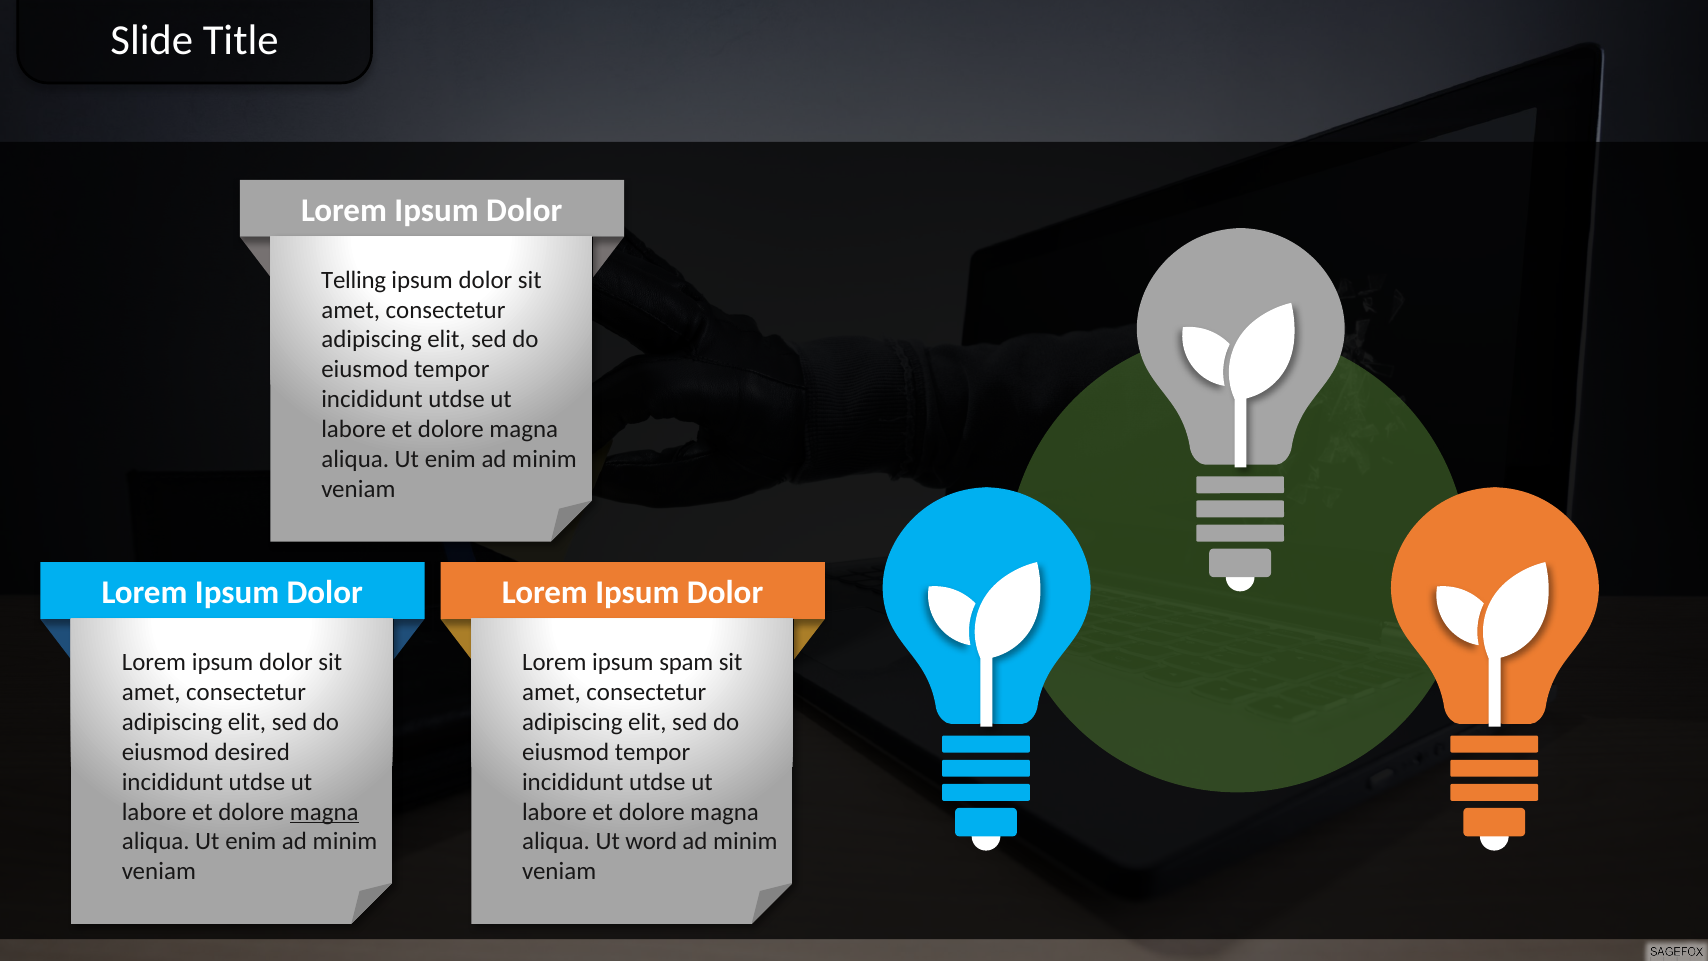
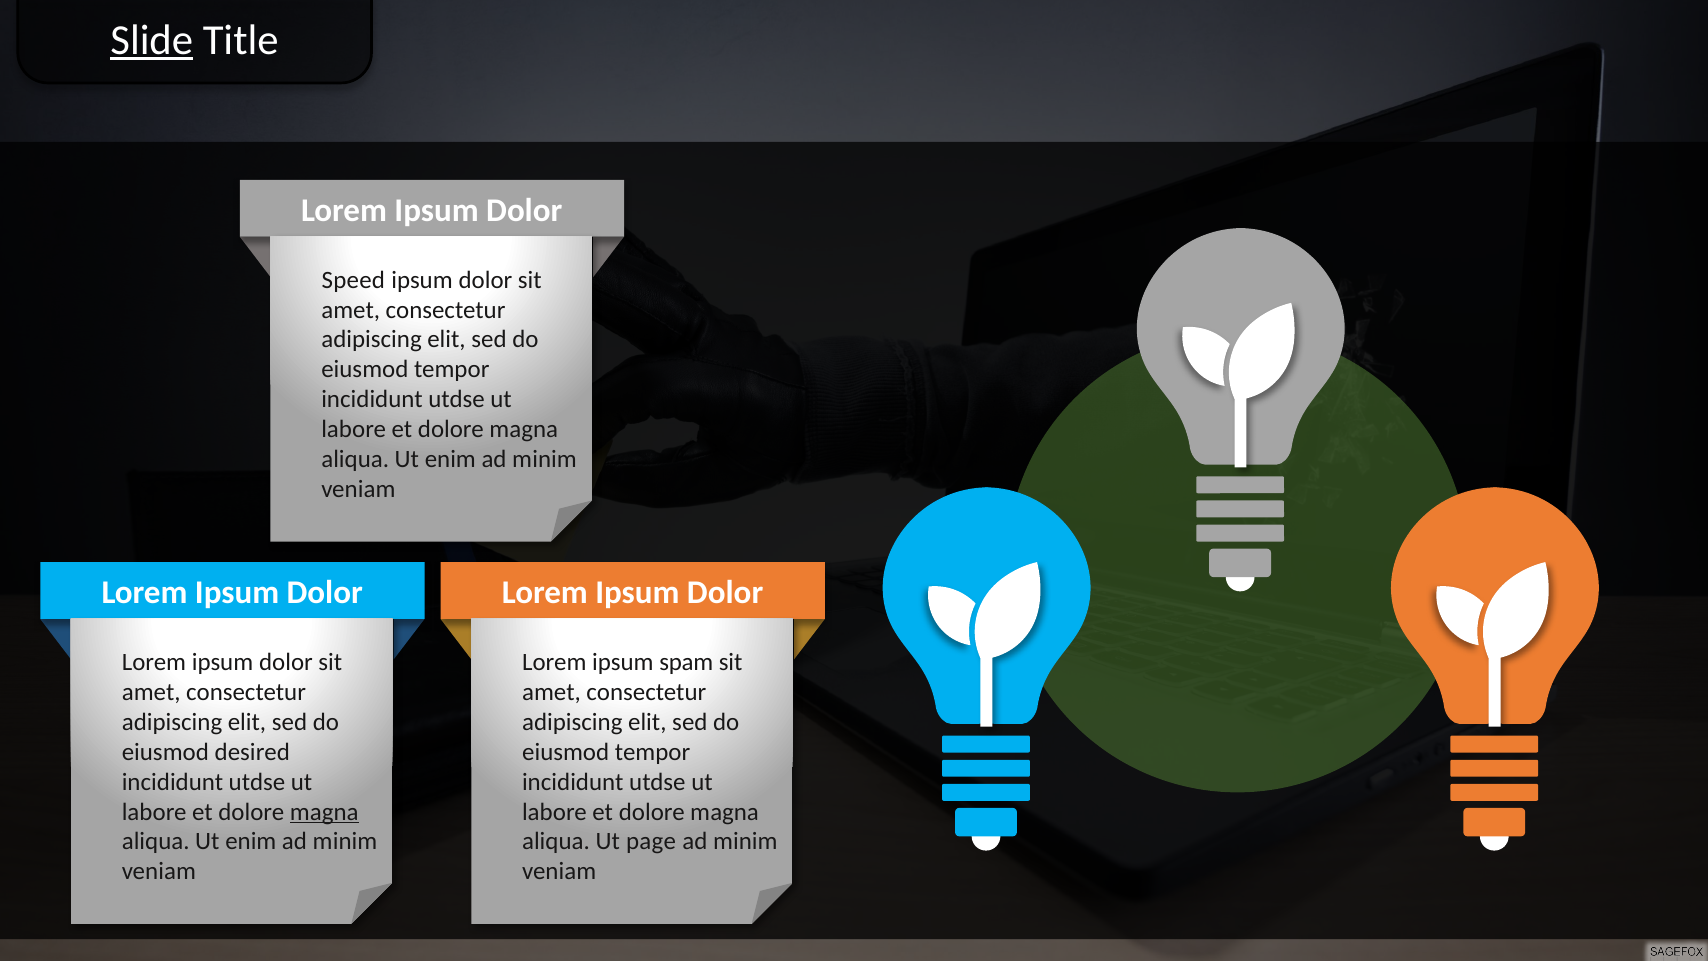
Slide underline: none -> present
Telling: Telling -> Speed
word: word -> page
